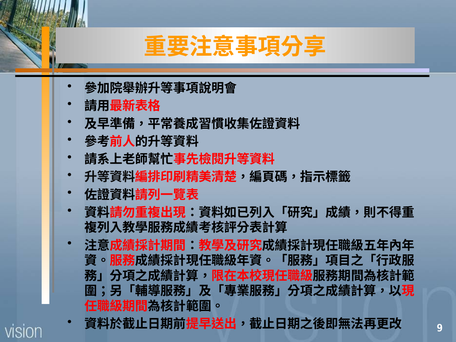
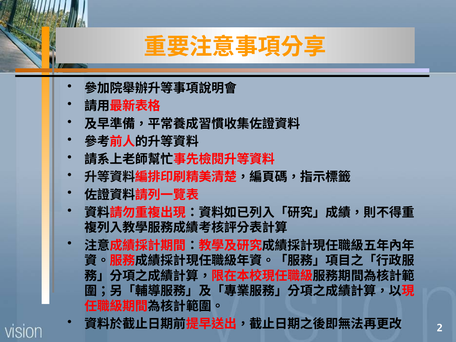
9: 9 -> 2
